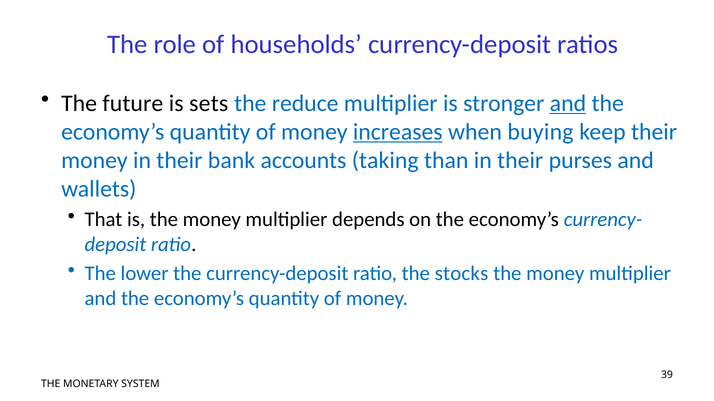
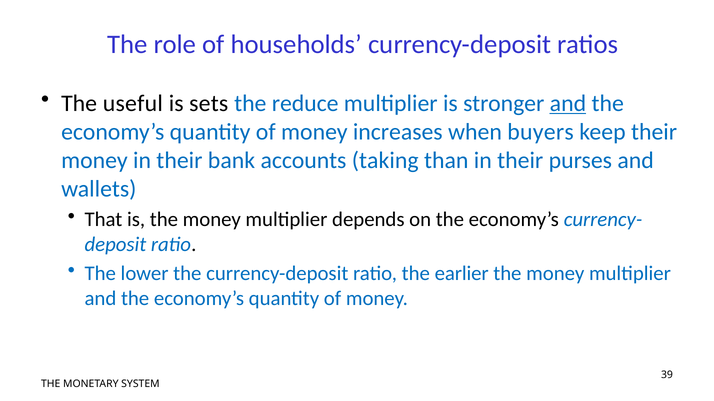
future: future -> useful
increases underline: present -> none
buying: buying -> buyers
stocks: stocks -> earlier
